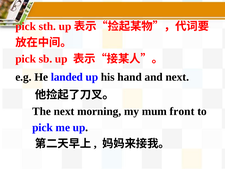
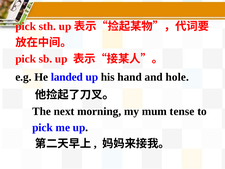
and next: next -> hole
front: front -> tense
